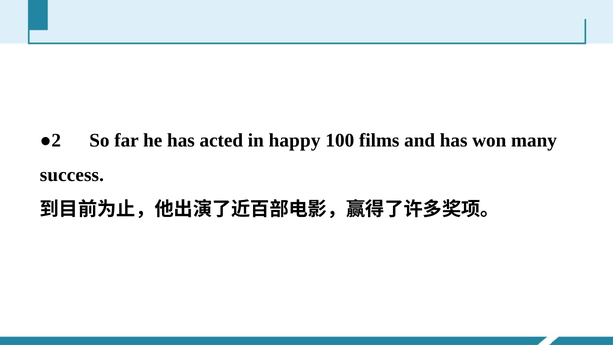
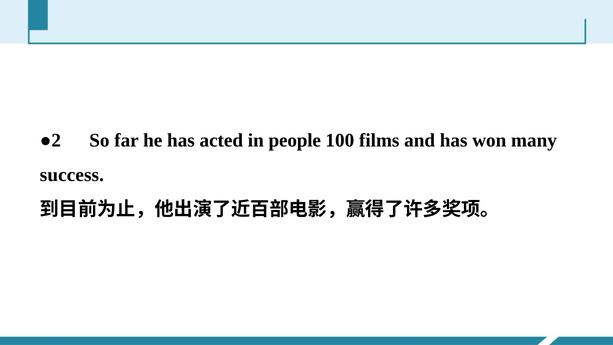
happy: happy -> people
